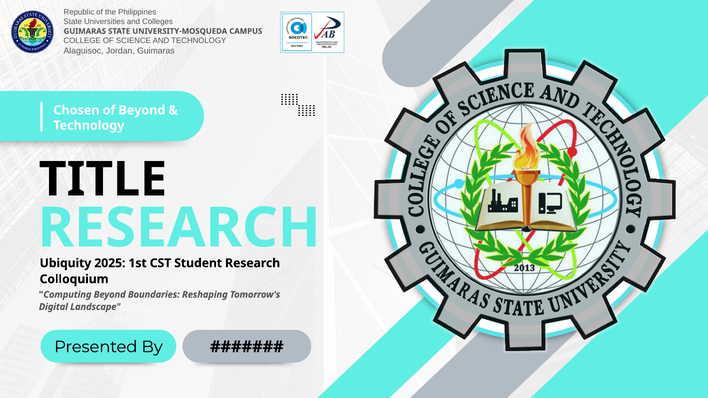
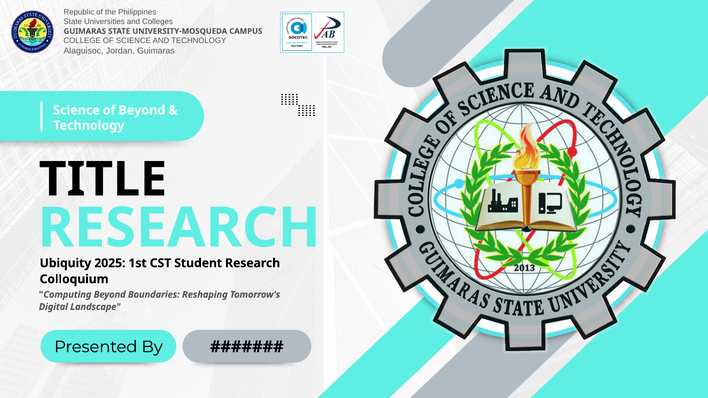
Chosen at (76, 110): Chosen -> Science
